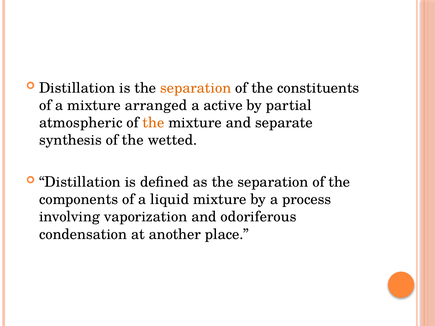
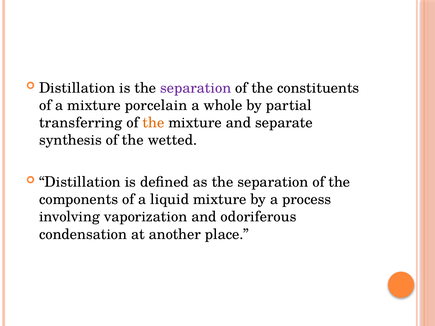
separation at (196, 88) colour: orange -> purple
arranged: arranged -> porcelain
active: active -> whole
atmospheric: atmospheric -> transferring
